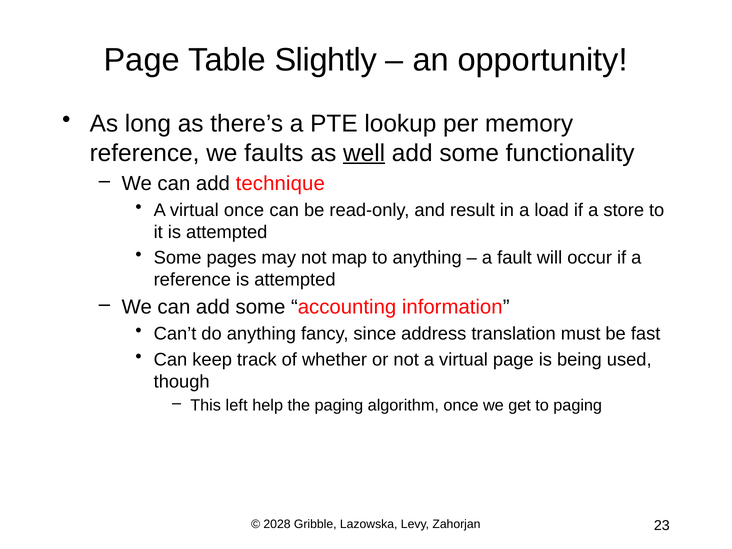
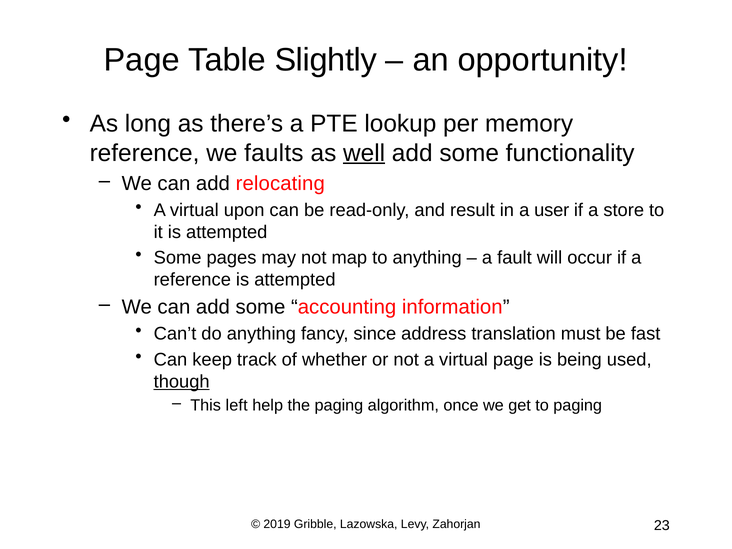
technique: technique -> relocating
virtual once: once -> upon
load: load -> user
though underline: none -> present
2028: 2028 -> 2019
